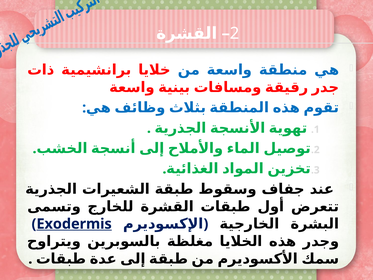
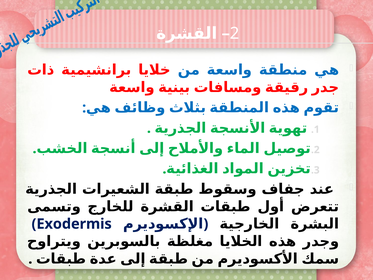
Exodermis underline: present -> none
